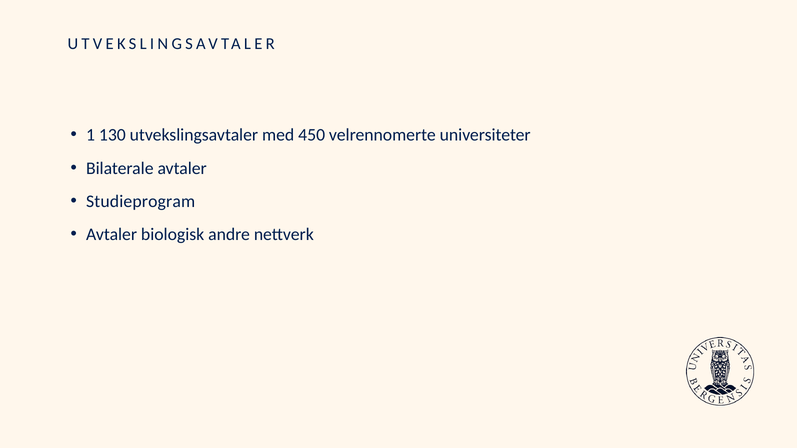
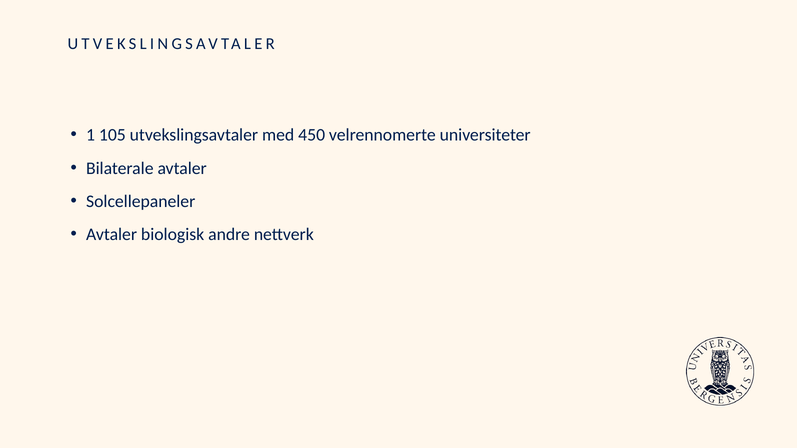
130: 130 -> 105
Studieprogram: Studieprogram -> Solcellepaneler
